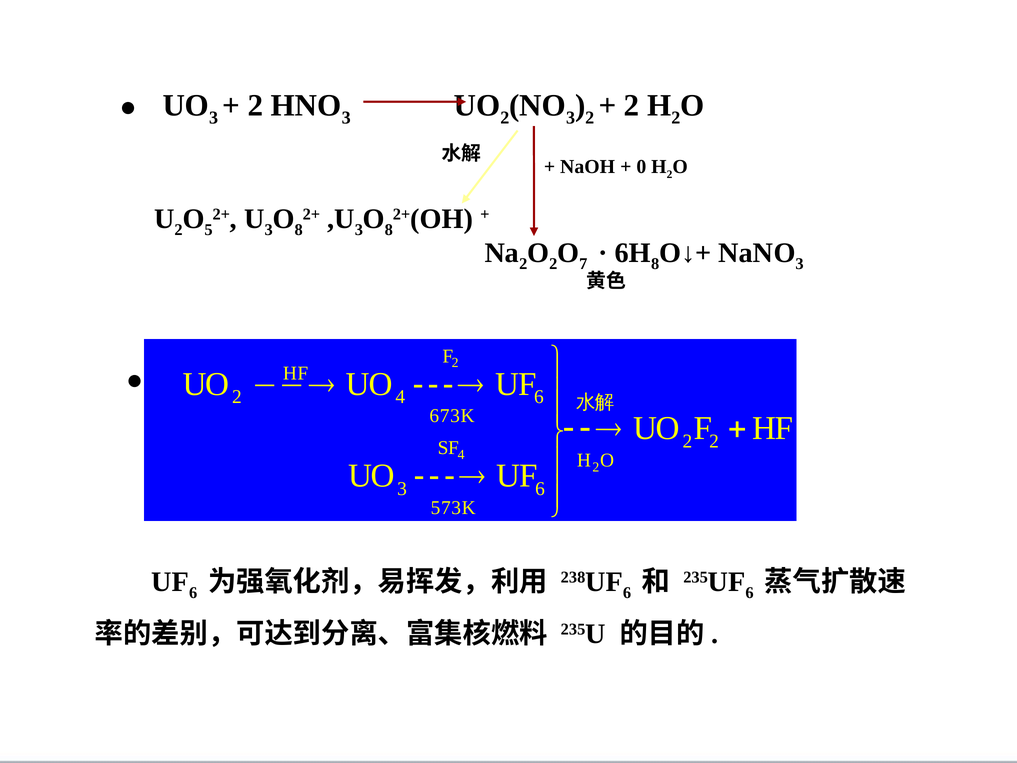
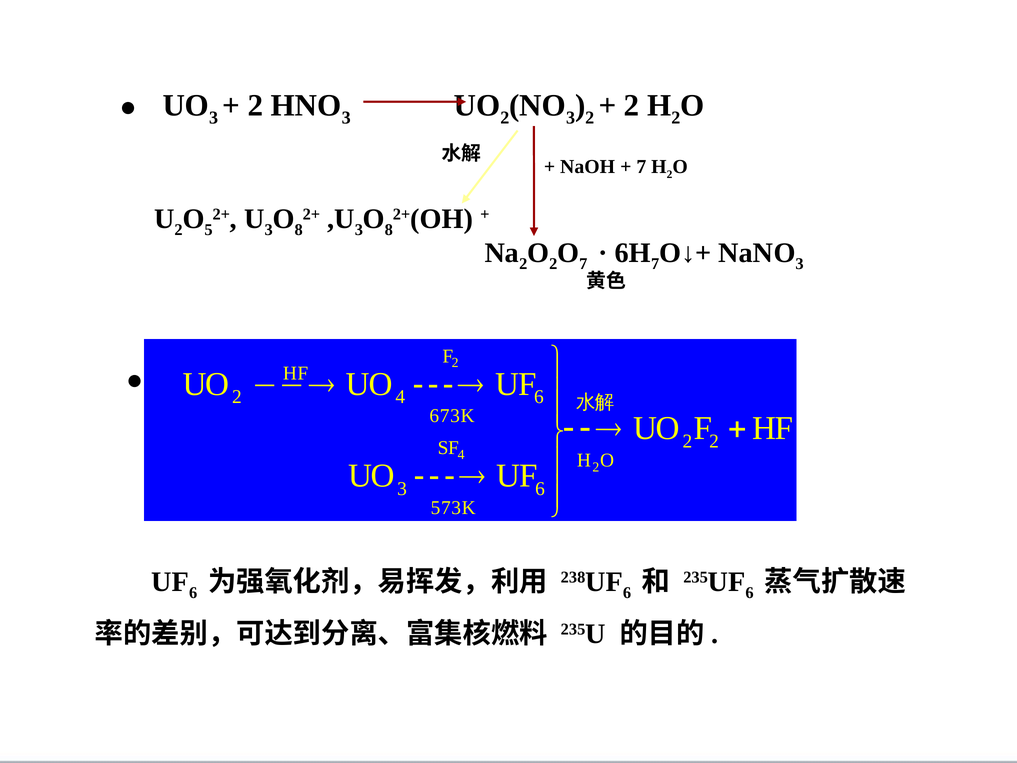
0 at (641, 167): 0 -> 7
8 at (655, 264): 8 -> 7
